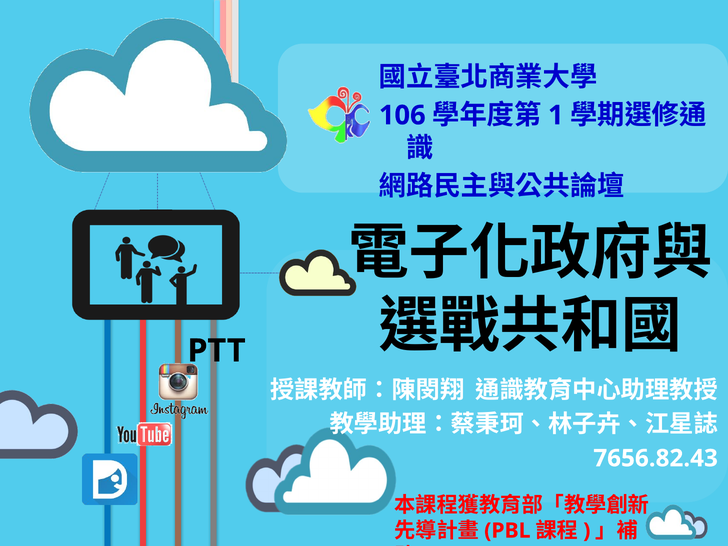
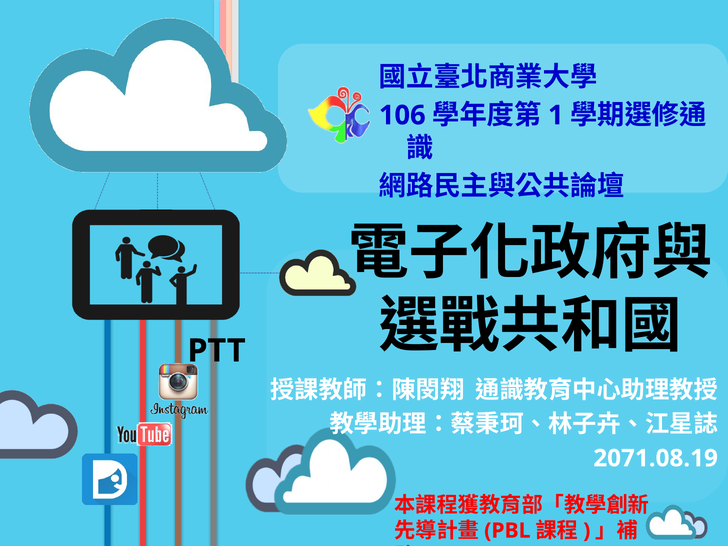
7656.82.43: 7656.82.43 -> 2071.08.19
